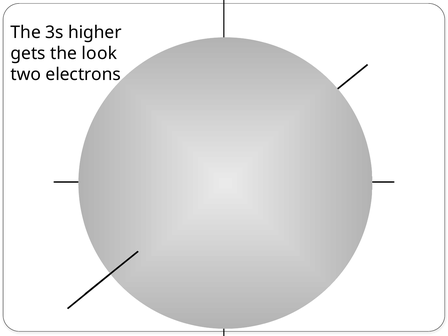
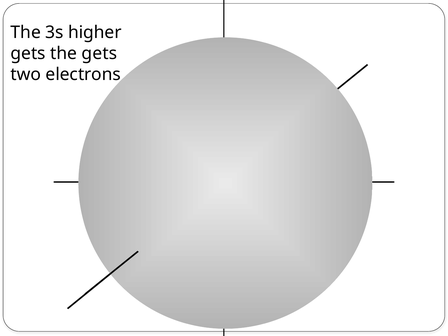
the look: look -> gets
